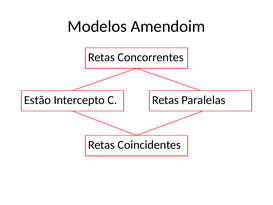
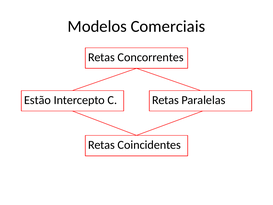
Amendoim: Amendoim -> Comerciais
